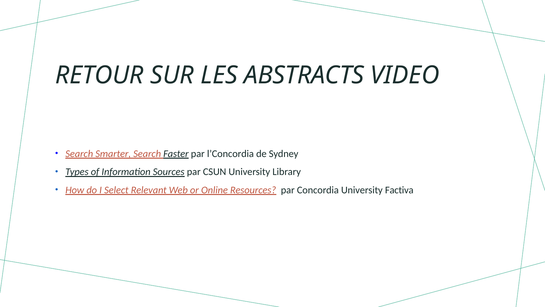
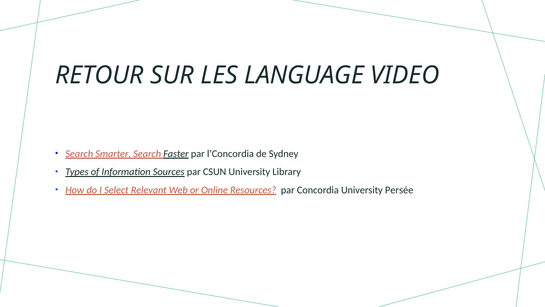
ABSTRACTS: ABSTRACTS -> LANGUAGE
Factiva: Factiva -> Persée
